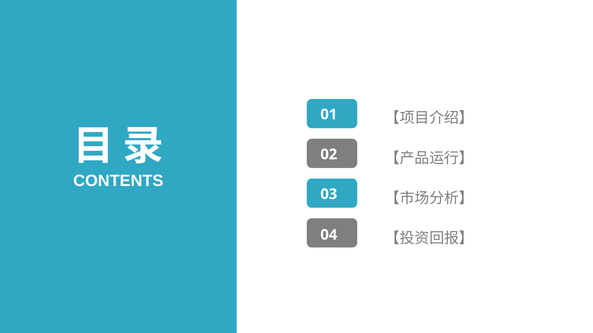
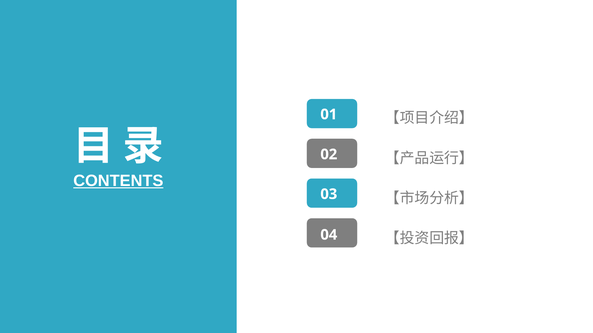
CONTENTS underline: none -> present
